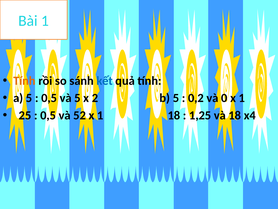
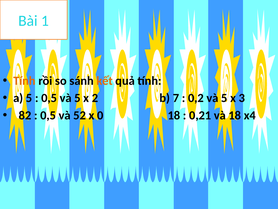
kết colour: blue -> orange
b 5: 5 -> 7
0,2 và 0: 0 -> 5
1 at (242, 98): 1 -> 3
25: 25 -> 82
52 x 1: 1 -> 0
1,25: 1,25 -> 0,21
